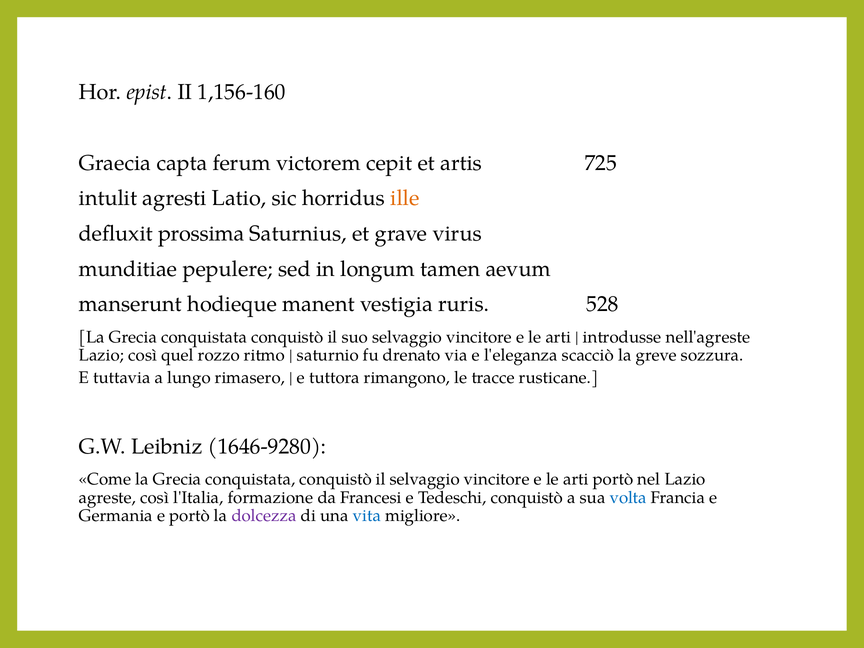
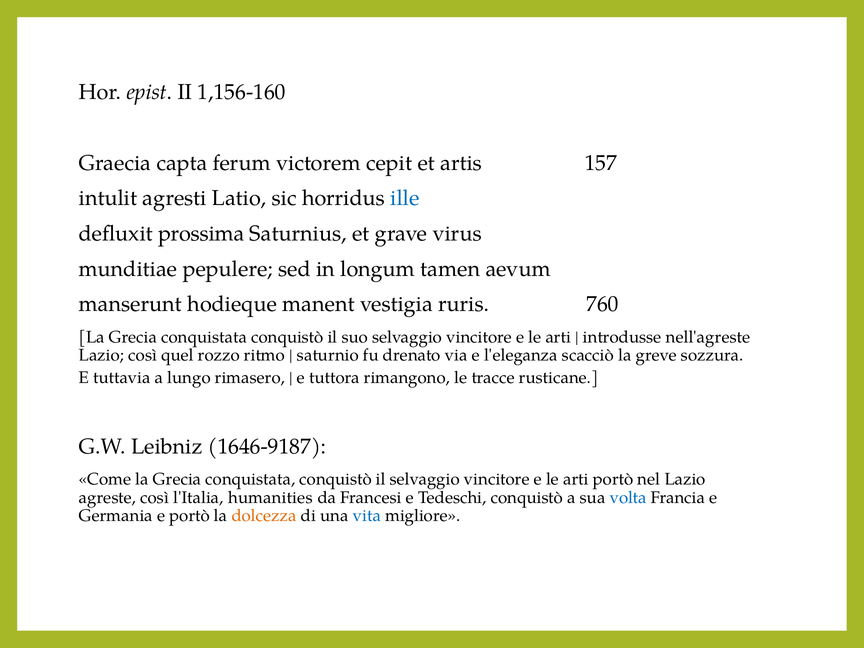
725: 725 -> 157
ille colour: orange -> blue
528: 528 -> 760
1646-9280: 1646-9280 -> 1646-9187
formazione: formazione -> humanities
dolcezza colour: purple -> orange
